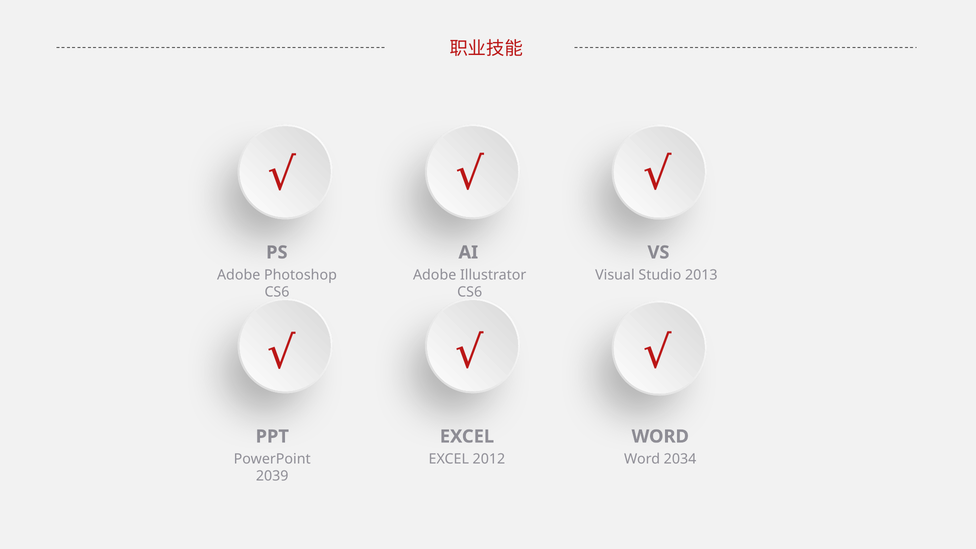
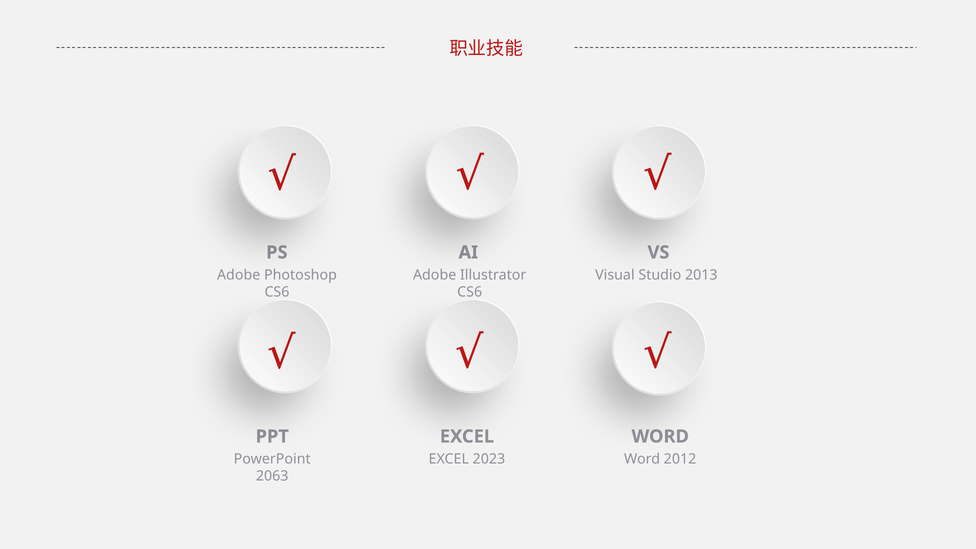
2012: 2012 -> 2023
2034: 2034 -> 2012
2039: 2039 -> 2063
